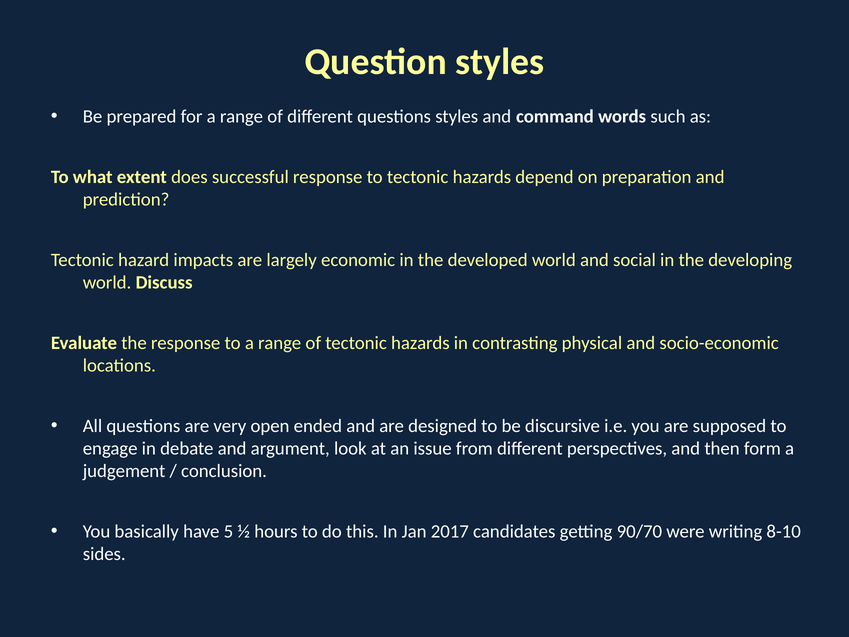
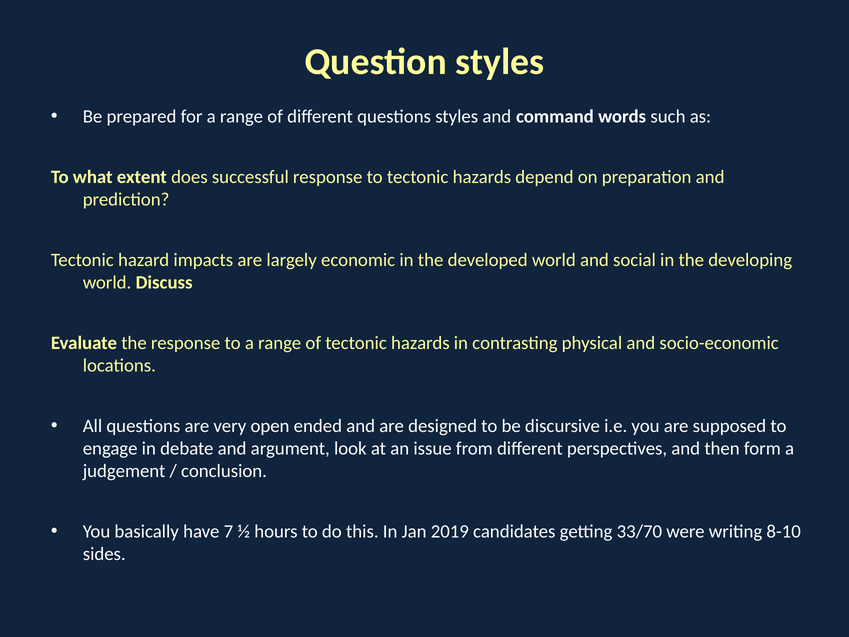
5: 5 -> 7
2017: 2017 -> 2019
90/70: 90/70 -> 33/70
